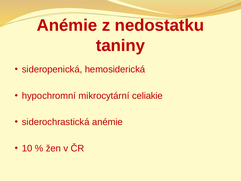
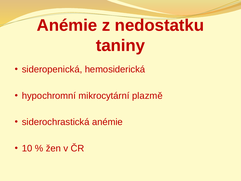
celiakie: celiakie -> plazmě
